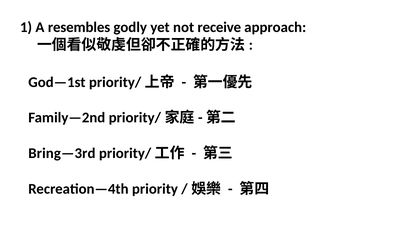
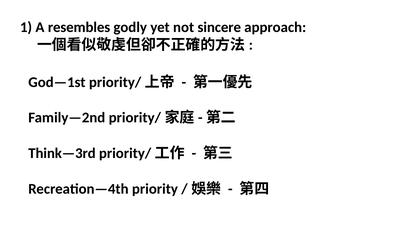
receive: receive -> sincere
Bring—3rd: Bring—3rd -> Think—3rd
